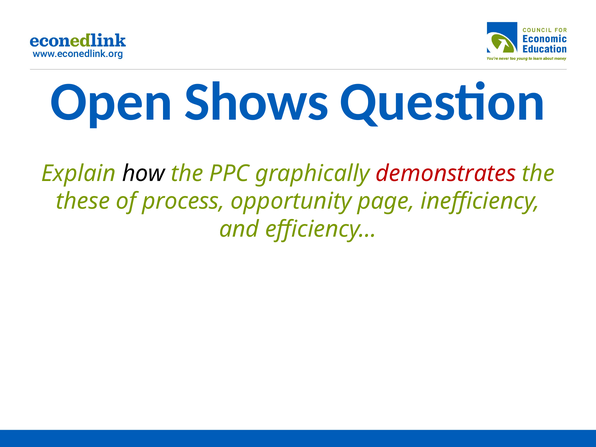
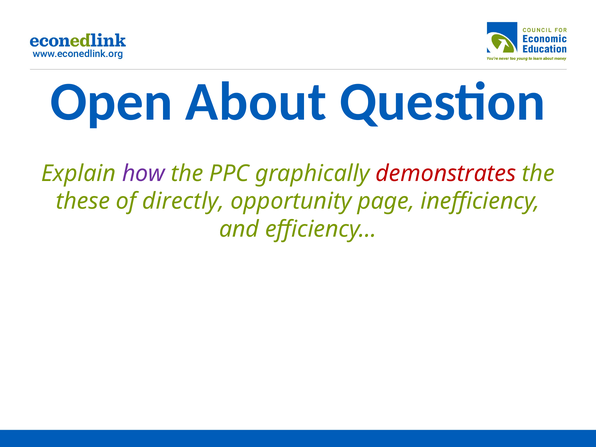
Shows: Shows -> About
how colour: black -> purple
process: process -> directly
